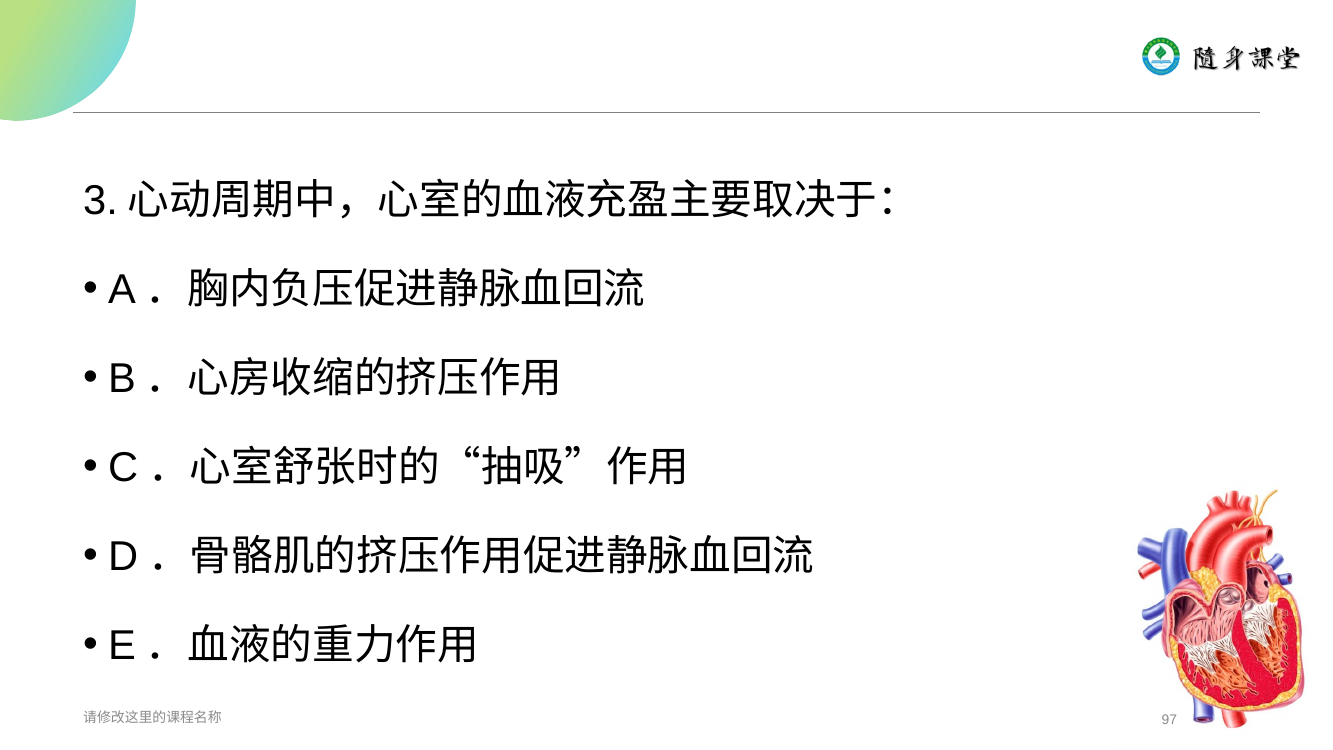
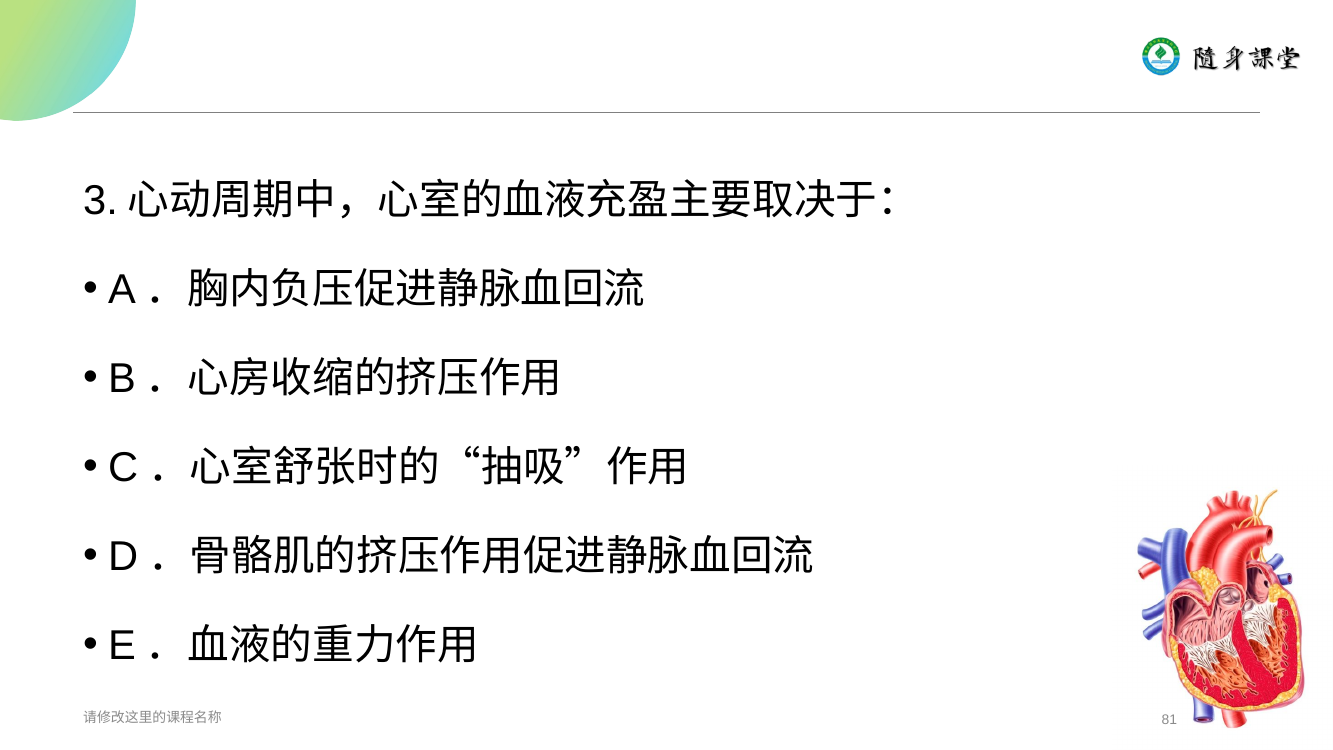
97: 97 -> 81
